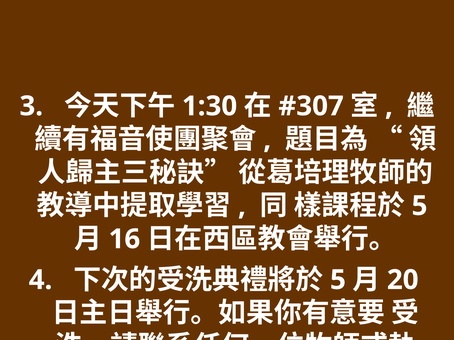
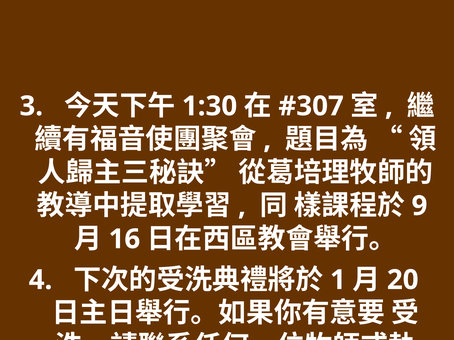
5 at (420, 206): 5 -> 9
5 at (338, 280): 5 -> 1
